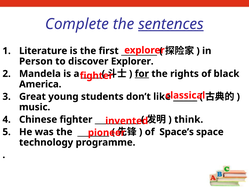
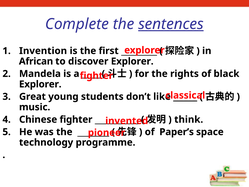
Literature: Literature -> Invention
Person: Person -> African
for underline: present -> none
America at (40, 84): America -> Explorer
Space’s: Space’s -> Paper’s
